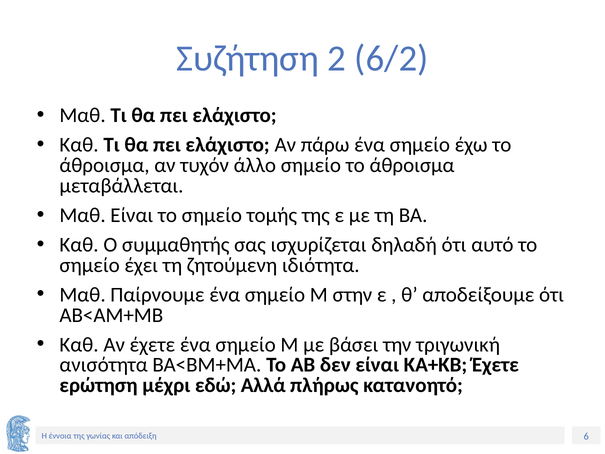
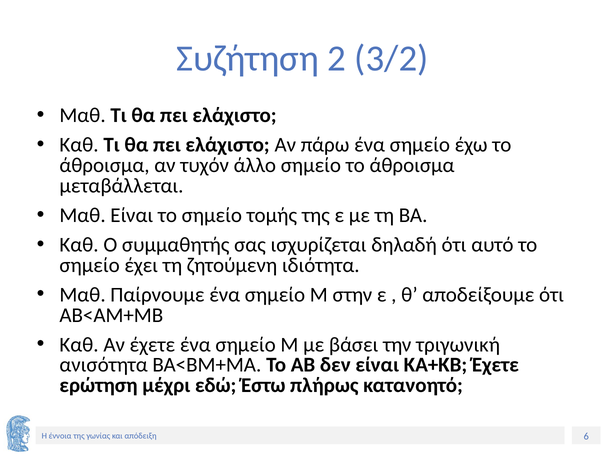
6/2: 6/2 -> 3/2
Αλλά: Αλλά -> Έστω
